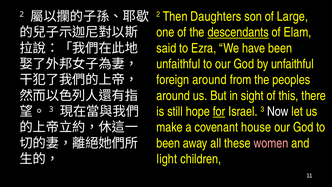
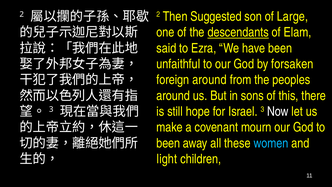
Daughters: Daughters -> Suggested
by unfaithful: unfaithful -> forsaken
sight: sight -> sons
for underline: present -> none
house: house -> mourn
women colour: pink -> light blue
